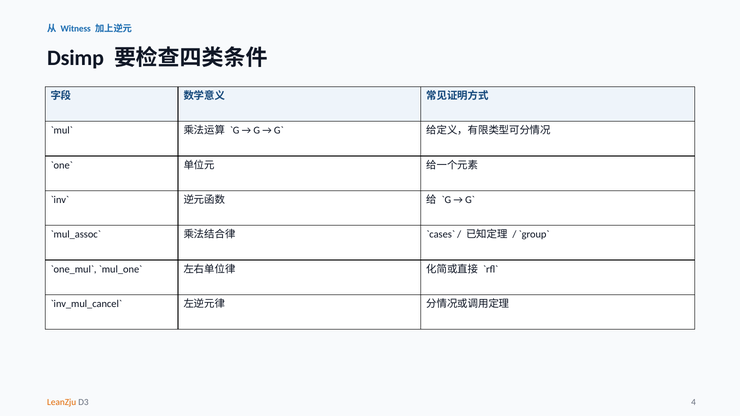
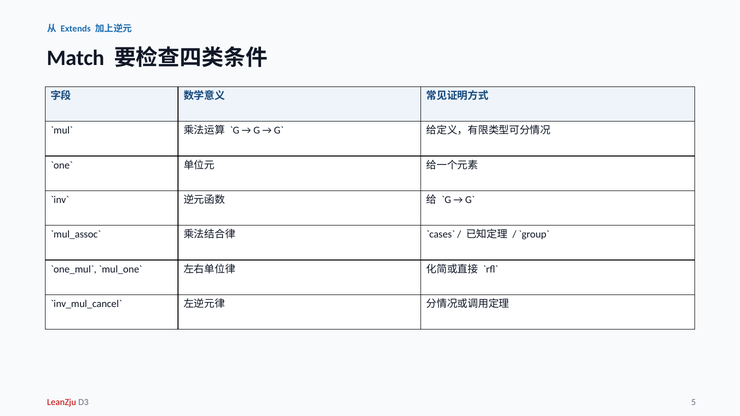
Witness: Witness -> Extends
Dsimp: Dsimp -> Match
LeanZju colour: orange -> red
4: 4 -> 5
